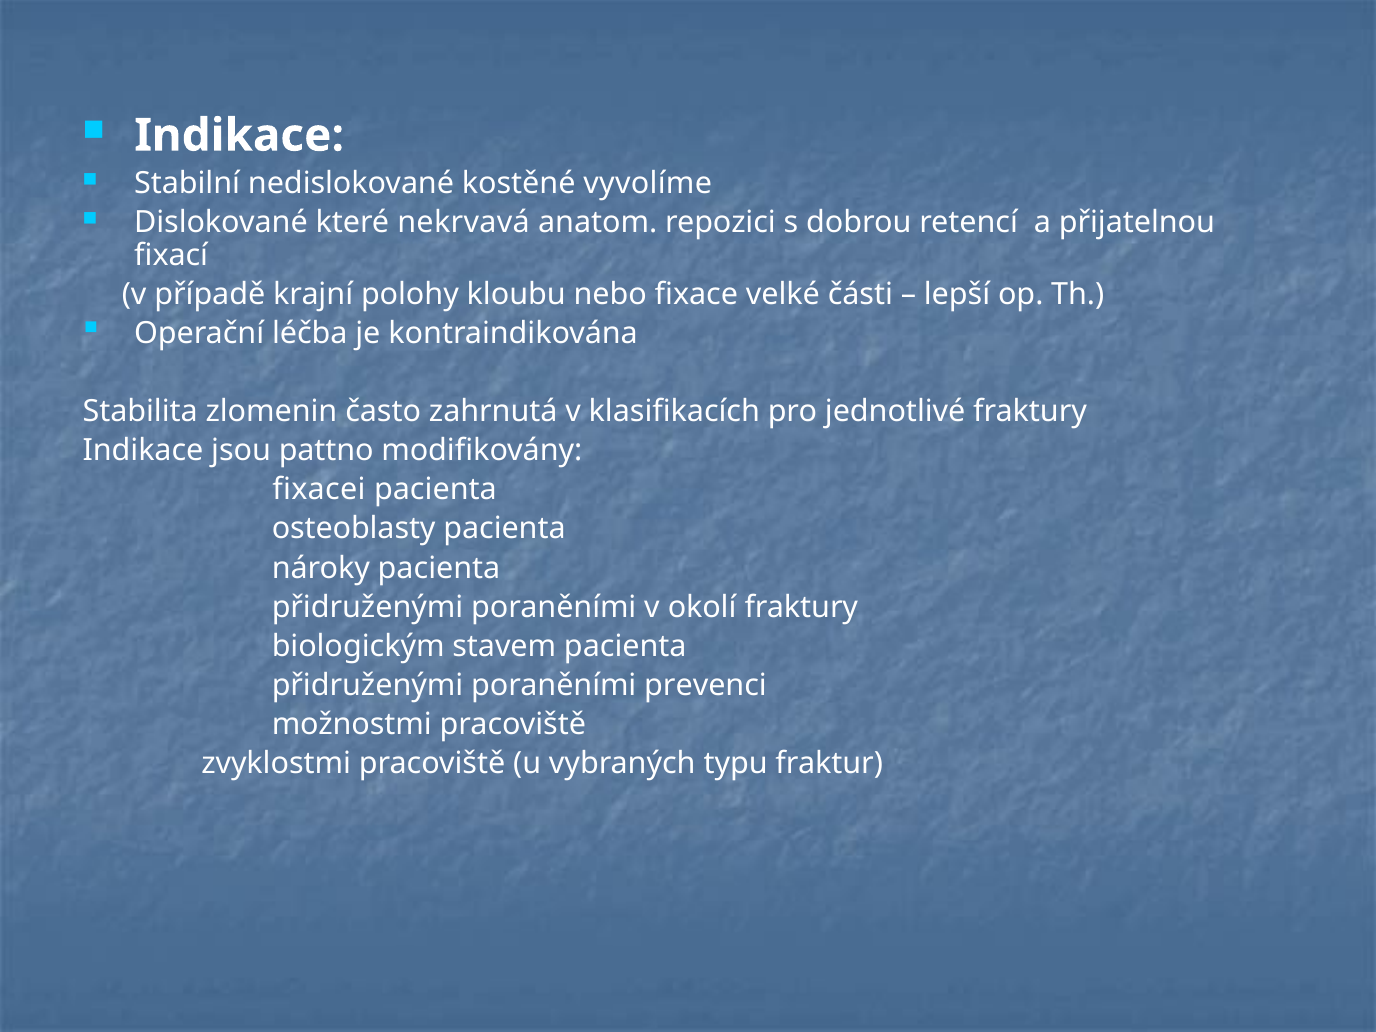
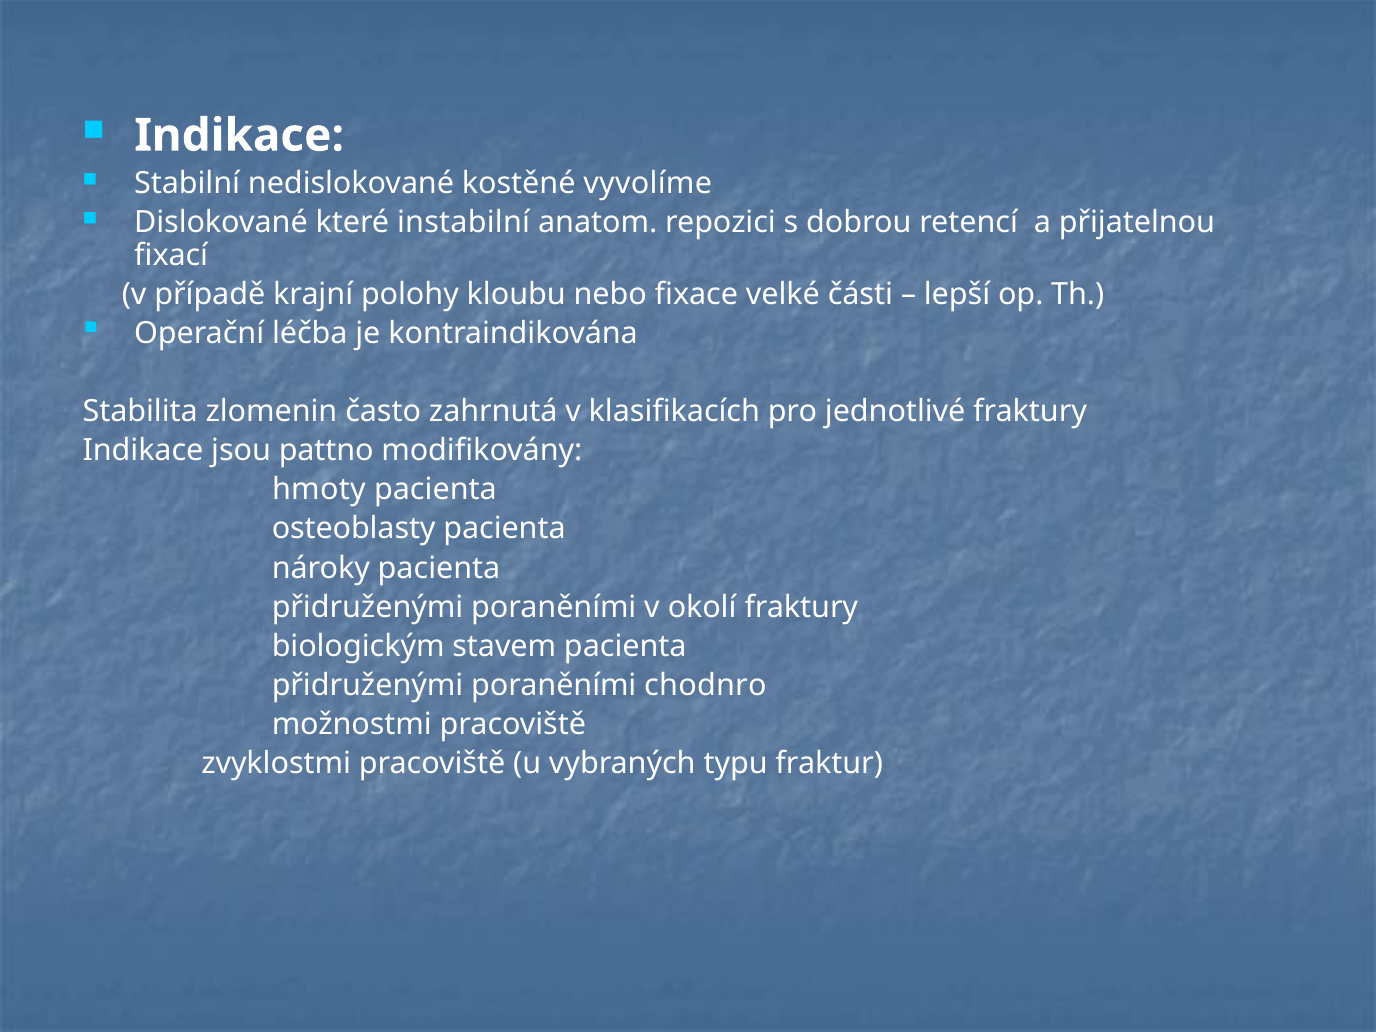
nekrvavá: nekrvavá -> instabilní
fixacei: fixacei -> hmoty
prevenci: prevenci -> chodnro
